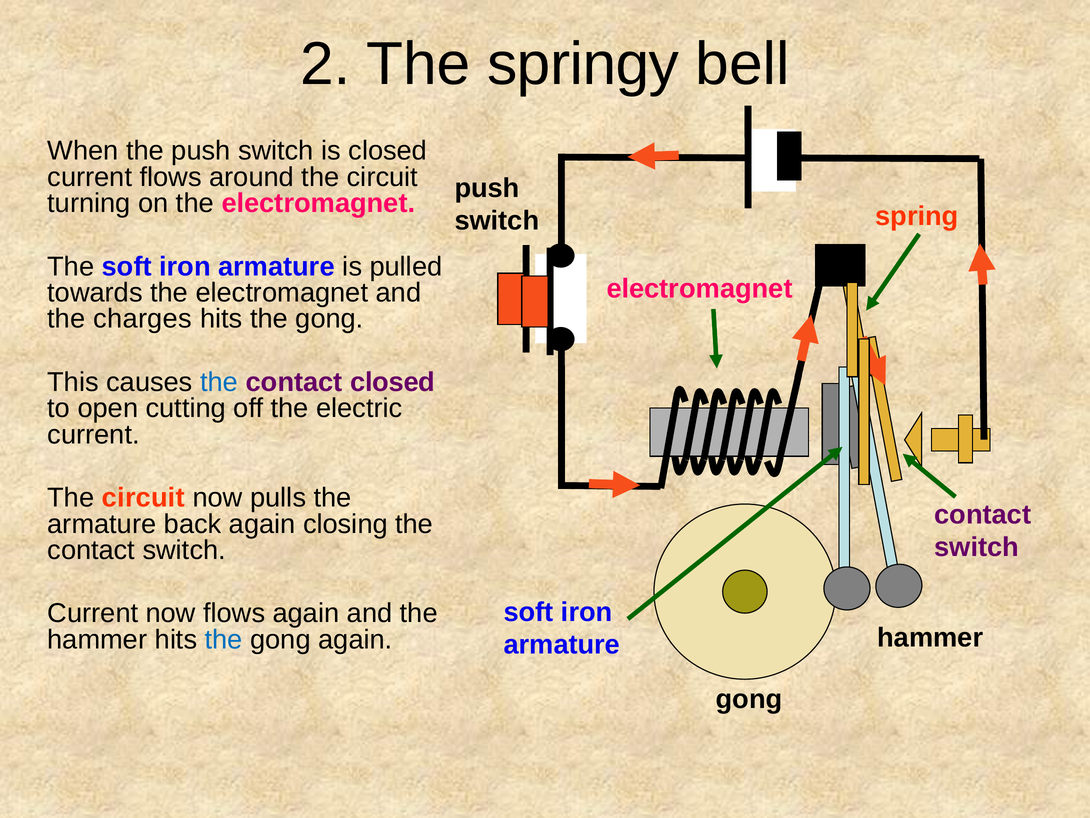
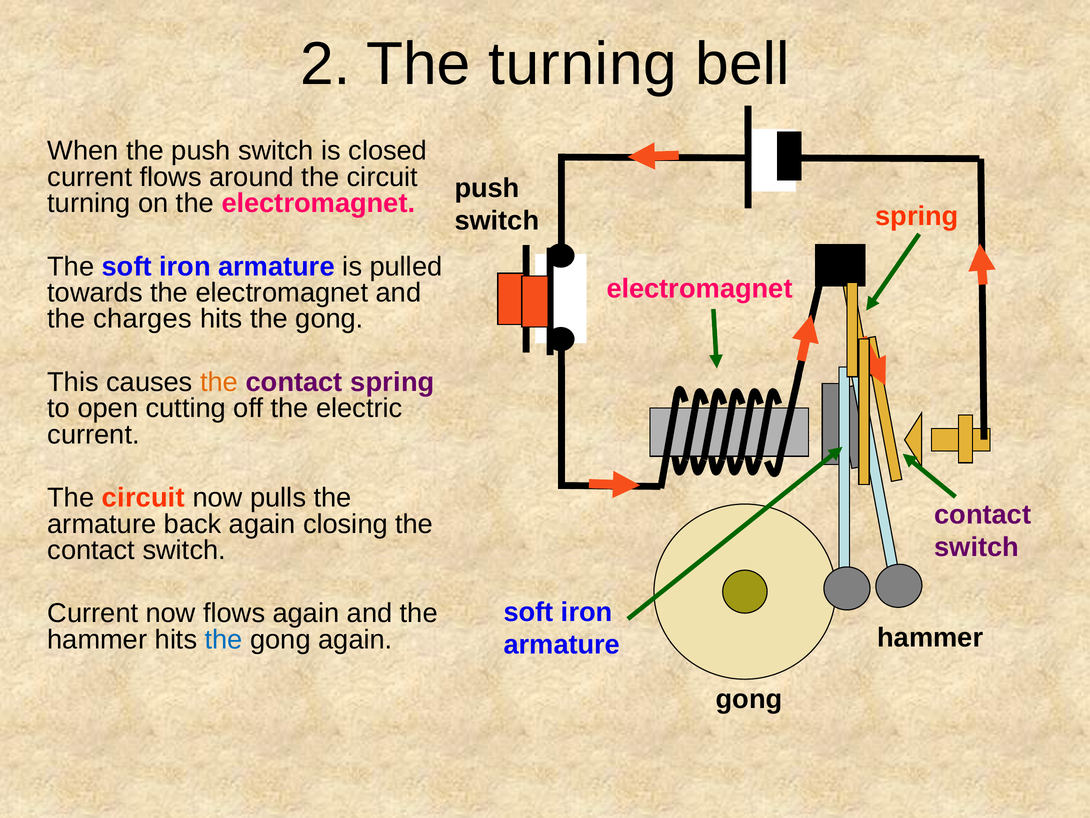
The springy: springy -> turning
the at (219, 382) colour: blue -> orange
contact closed: closed -> spring
